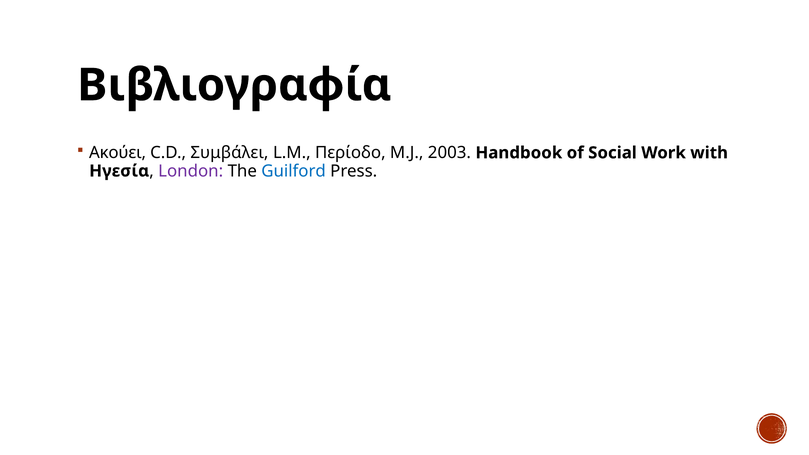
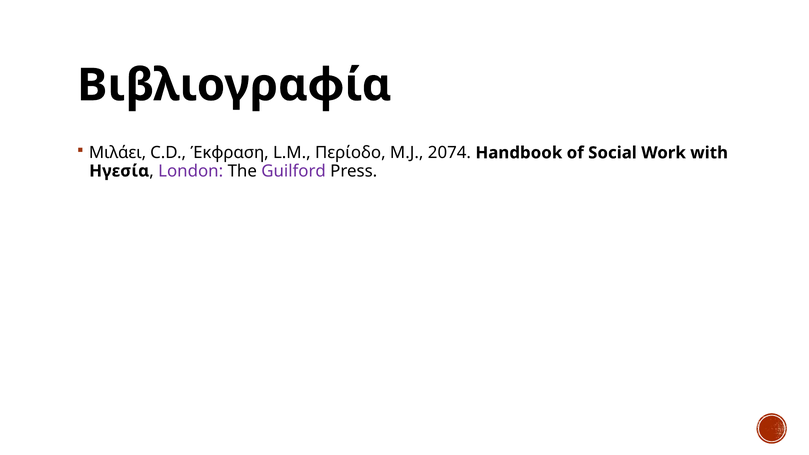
Ακούει: Ακούει -> Μιλάει
Συμβάλει: Συμβάλει -> Έκφραση
2003: 2003 -> 2074
Guilford colour: blue -> purple
